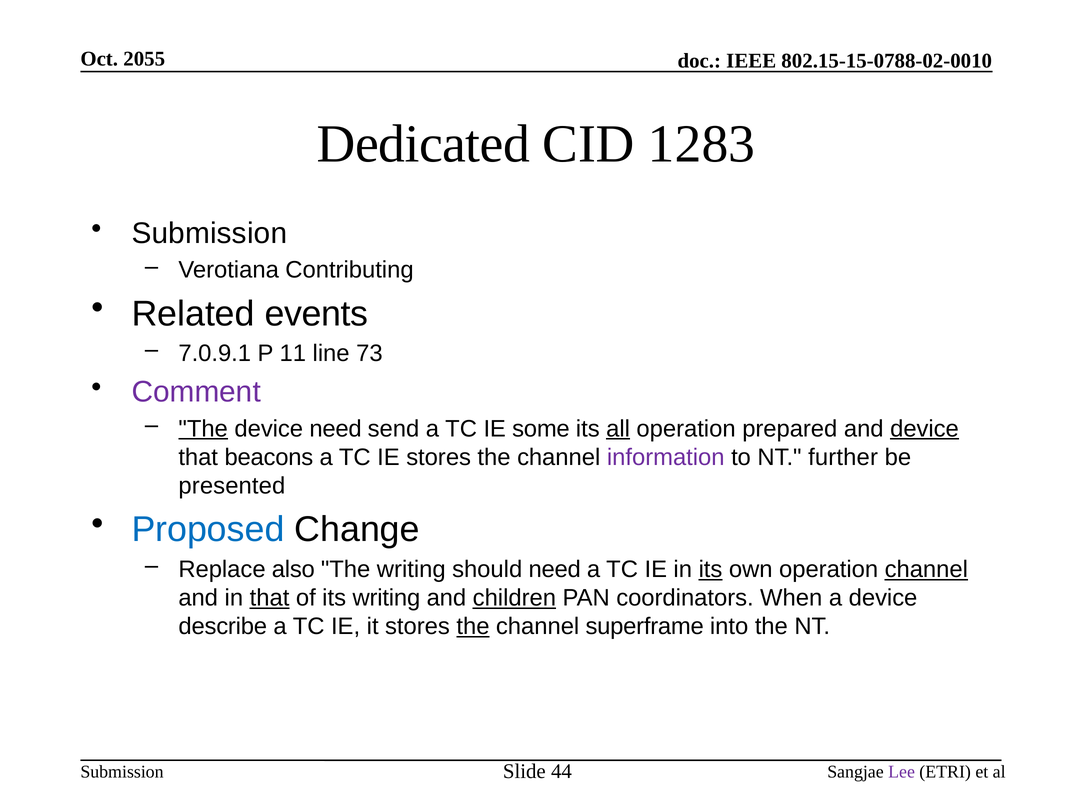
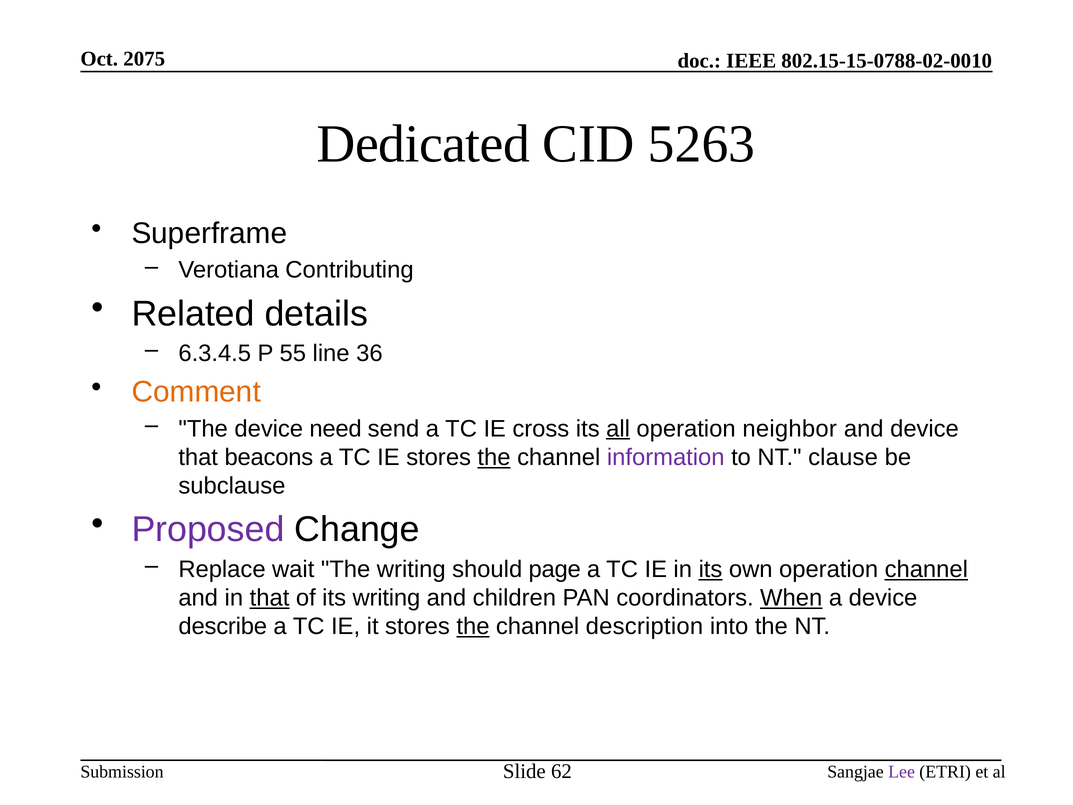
2055: 2055 -> 2075
1283: 1283 -> 5263
Submission at (209, 233): Submission -> Superframe
events: events -> details
7.0.9.1: 7.0.9.1 -> 6.3.4.5
11: 11 -> 55
73: 73 -> 36
Comment colour: purple -> orange
The at (203, 429) underline: present -> none
some: some -> cross
prepared: prepared -> neighbor
device at (925, 429) underline: present -> none
the at (494, 457) underline: none -> present
further: further -> clause
presented: presented -> subclause
Proposed colour: blue -> purple
also: also -> wait
should need: need -> page
children underline: present -> none
When underline: none -> present
superframe: superframe -> description
44: 44 -> 62
